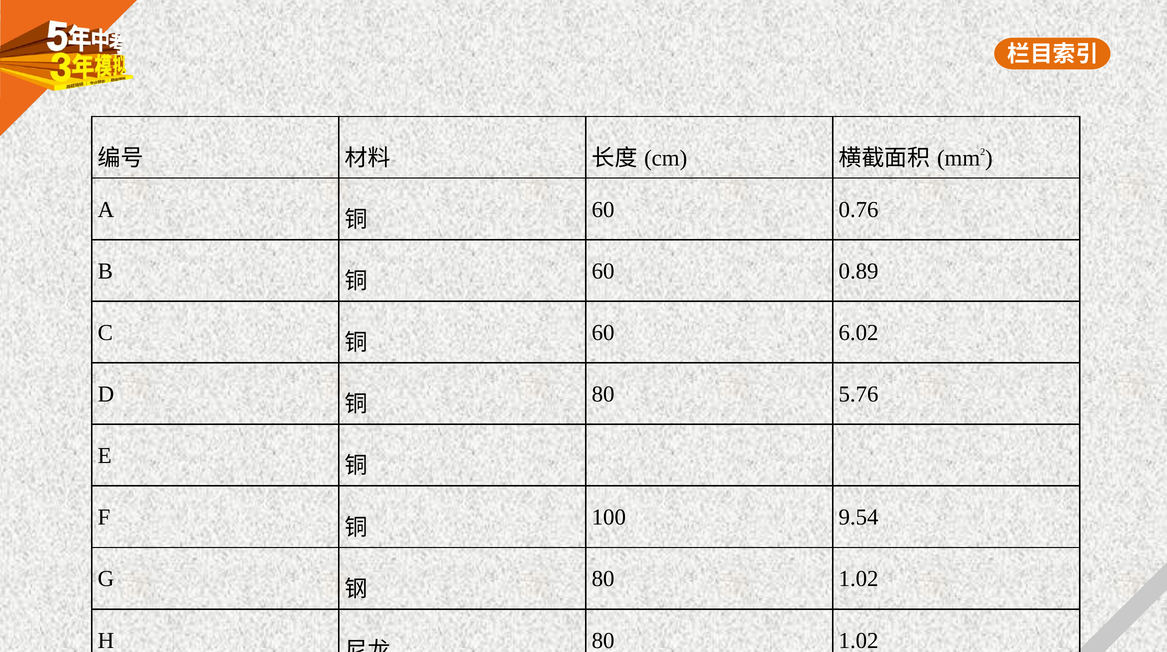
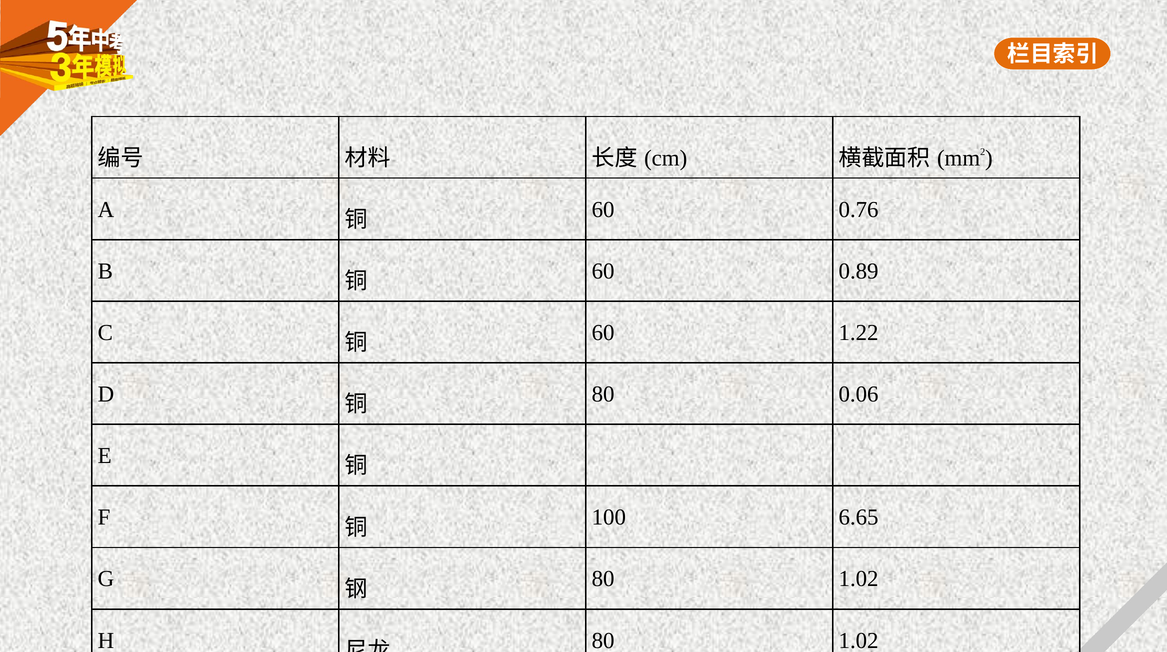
6.02: 6.02 -> 1.22
5.76: 5.76 -> 0.06
9.54: 9.54 -> 6.65
